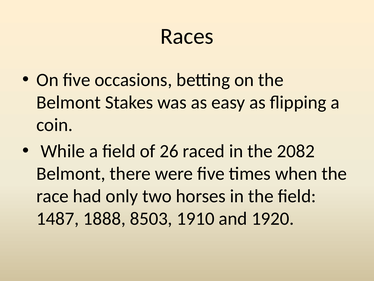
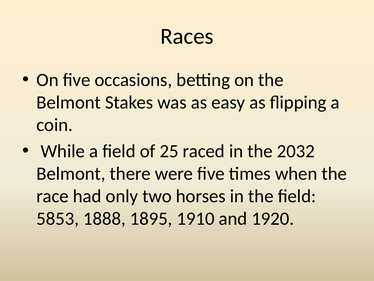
26: 26 -> 25
2082: 2082 -> 2032
1487: 1487 -> 5853
8503: 8503 -> 1895
